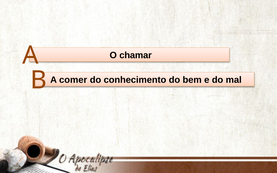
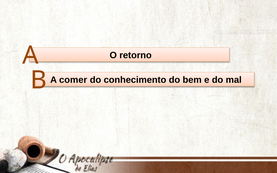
chamar: chamar -> retorno
